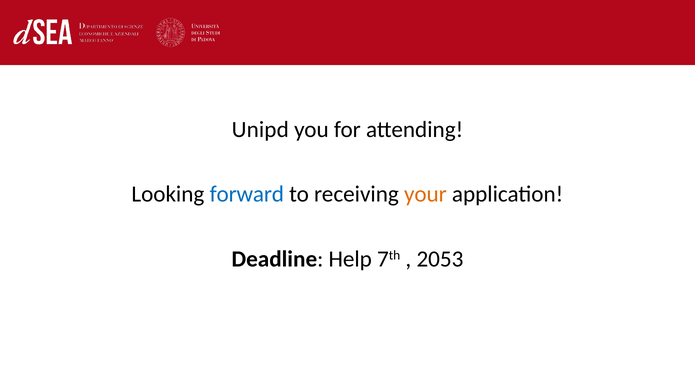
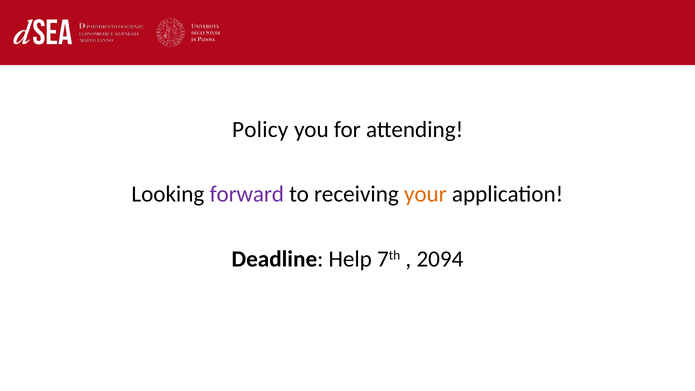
Unipd: Unipd -> Policy
forward colour: blue -> purple
2053: 2053 -> 2094
